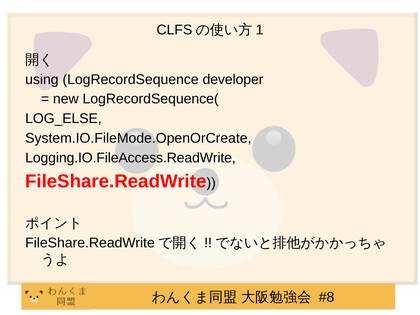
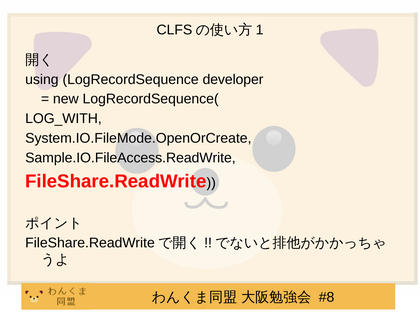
LOG_ELSE: LOG_ELSE -> LOG_WITH
Logging.IO.FileAccess.ReadWrite: Logging.IO.FileAccess.ReadWrite -> Sample.IO.FileAccess.ReadWrite
